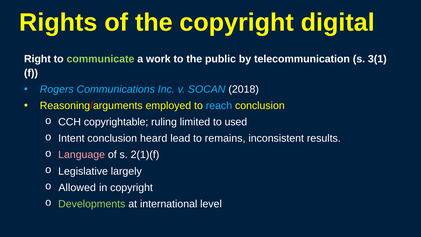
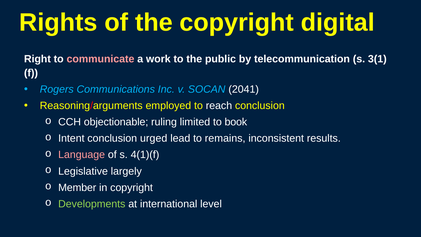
communicate colour: light green -> pink
2018: 2018 -> 2041
reach colour: light blue -> white
copyrightable: copyrightable -> objectionable
used: used -> book
heard: heard -> urged
2(1)(f: 2(1)(f -> 4(1)(f
Allowed: Allowed -> Member
